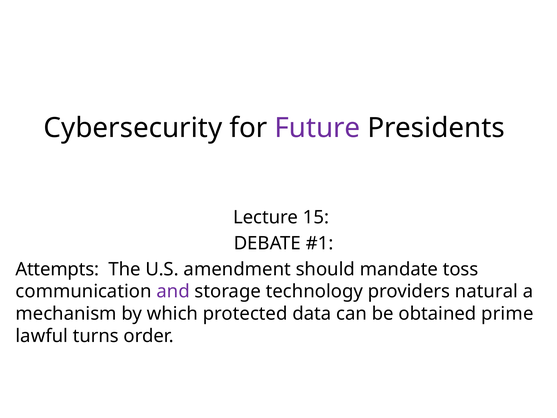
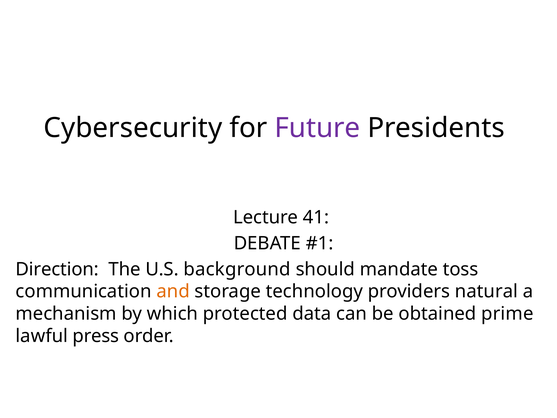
15: 15 -> 41
Attempts: Attempts -> Direction
amendment: amendment -> background
and colour: purple -> orange
turns: turns -> press
